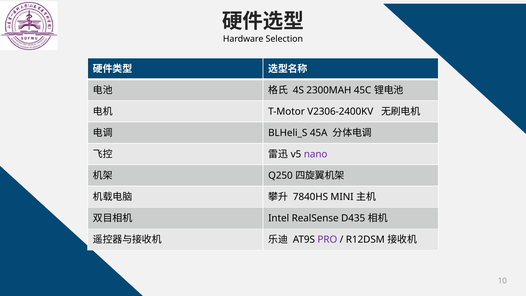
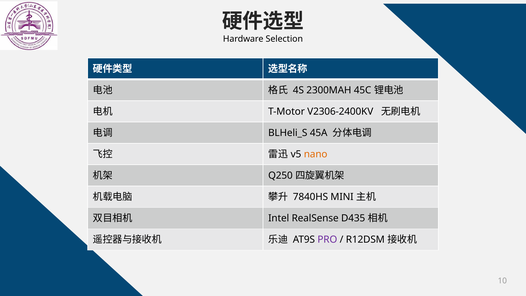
nano colour: purple -> orange
